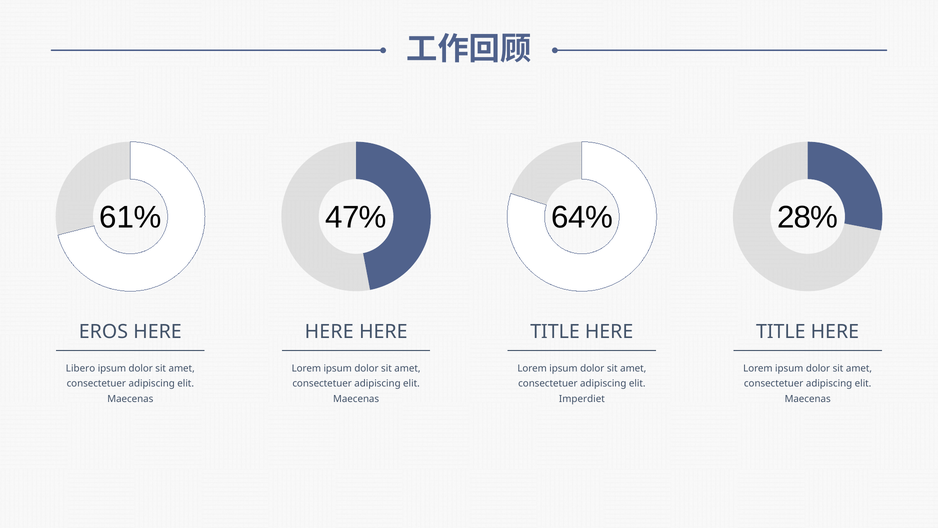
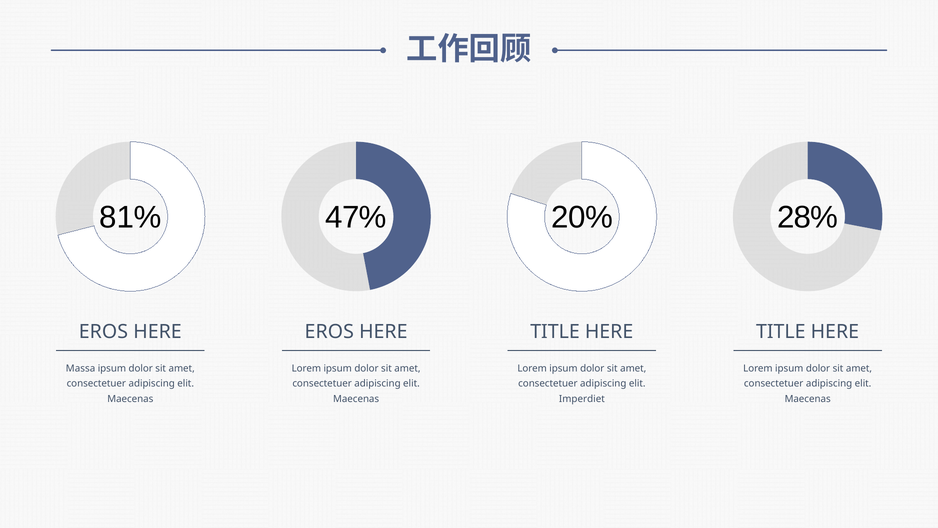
61%: 61% -> 81%
64%: 64% -> 20%
HERE at (329, 332): HERE -> EROS
Libero: Libero -> Massa
